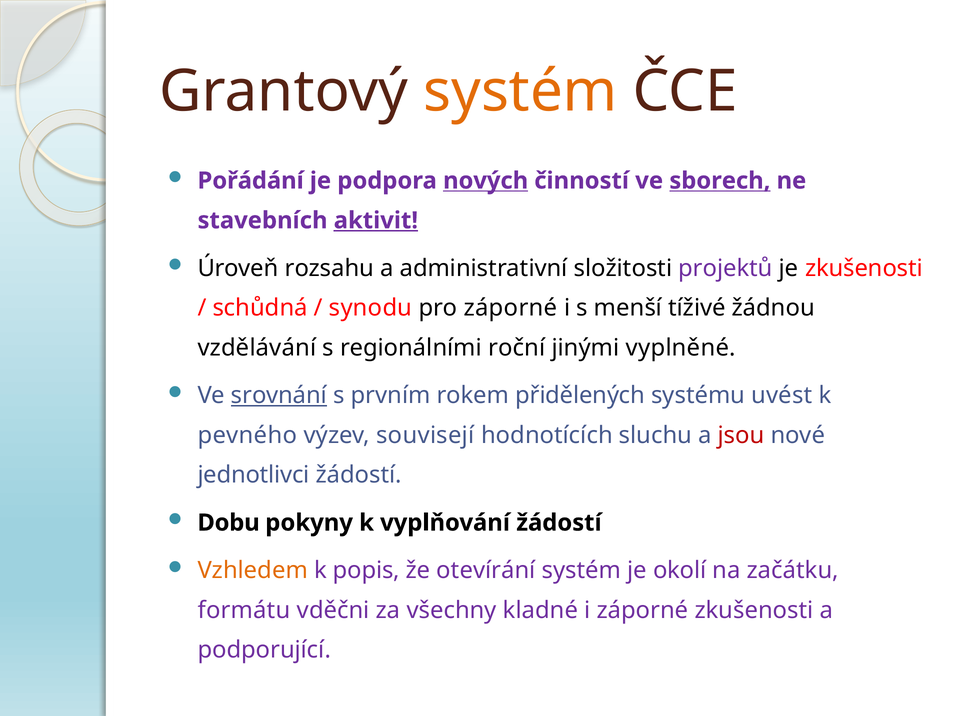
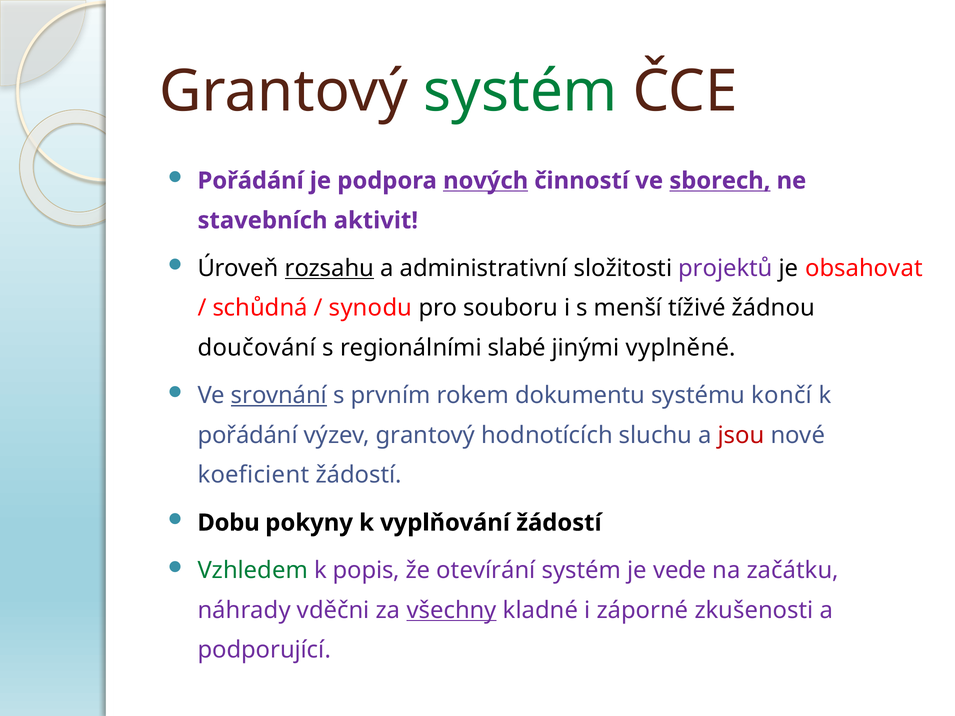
systém at (520, 92) colour: orange -> green
aktivit underline: present -> none
rozsahu underline: none -> present
je zkušenosti: zkušenosti -> obsahovat
pro záporné: záporné -> souboru
vzdělávání: vzdělávání -> doučování
roční: roční -> slabé
přidělených: přidělených -> dokumentu
uvést: uvést -> končí
pevného at (247, 435): pevného -> pořádání
výzev souvisejí: souvisejí -> grantový
jednotlivci: jednotlivci -> koeficient
Vzhledem colour: orange -> green
okolí: okolí -> vede
formátu: formátu -> náhrady
všechny underline: none -> present
